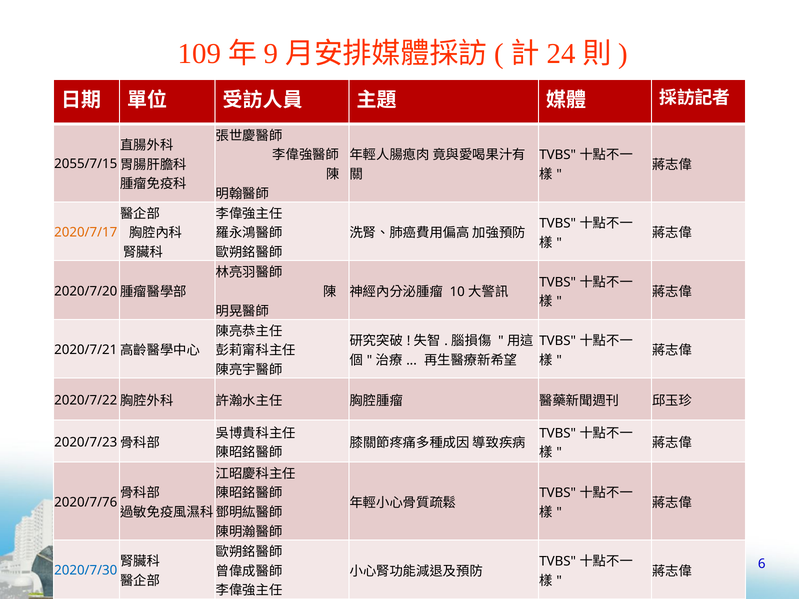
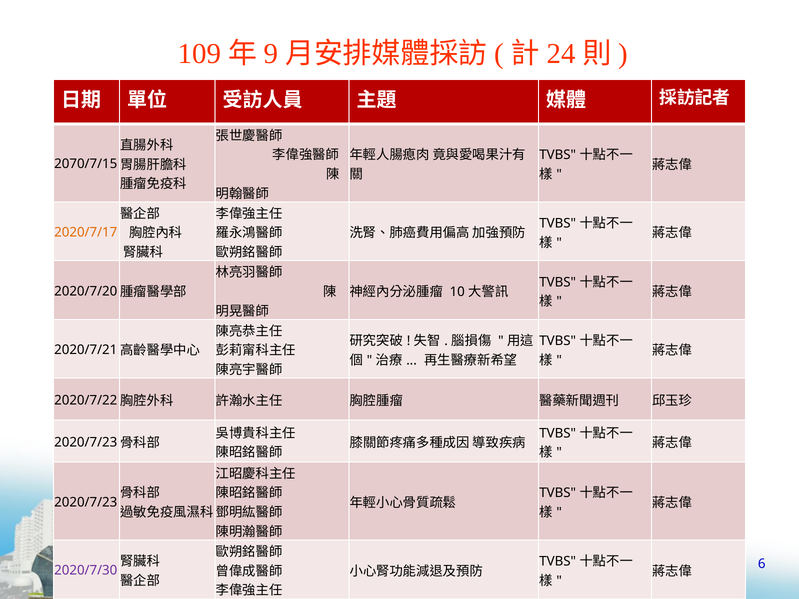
2055/7/15: 2055/7/15 -> 2070/7/15
2020/7/76: 2020/7/76 -> 2020/7/23
2020/7/30 colour: blue -> purple
